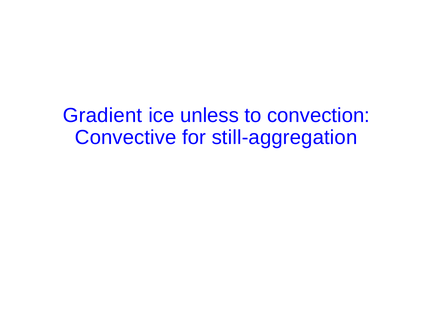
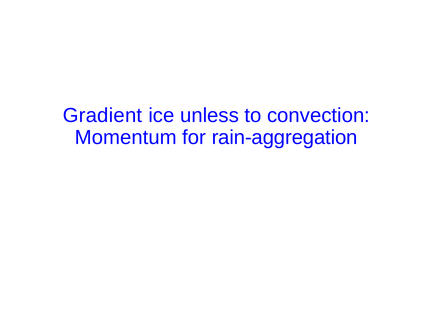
Convective: Convective -> Momentum
still-aggregation: still-aggregation -> rain-aggregation
